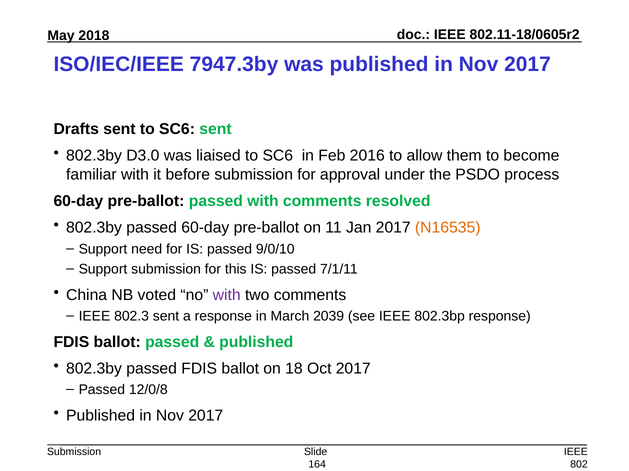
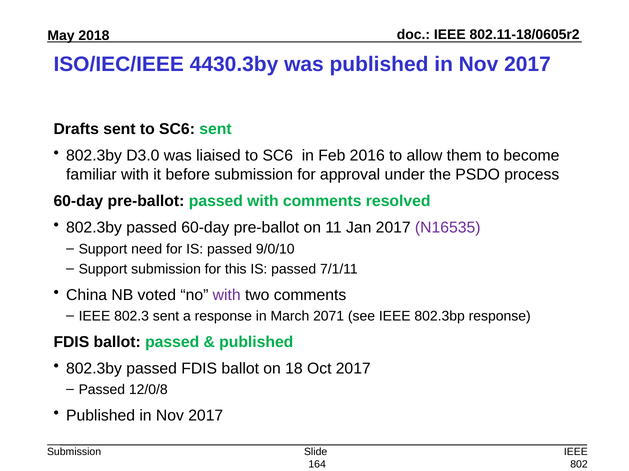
7947.3by: 7947.3by -> 4430.3by
N16535 colour: orange -> purple
2039: 2039 -> 2071
